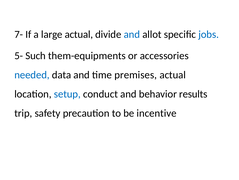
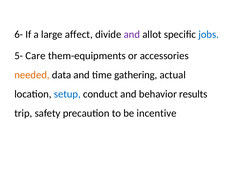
7-: 7- -> 6-
large actual: actual -> affect
and at (132, 34) colour: blue -> purple
Such: Such -> Care
needed colour: blue -> orange
premises: premises -> gathering
